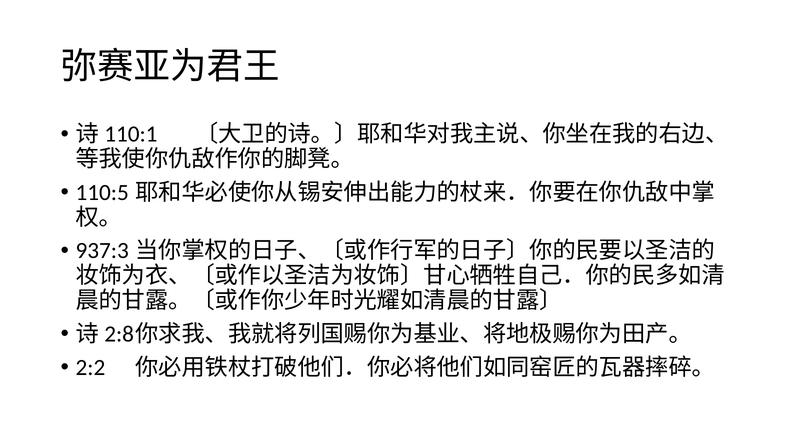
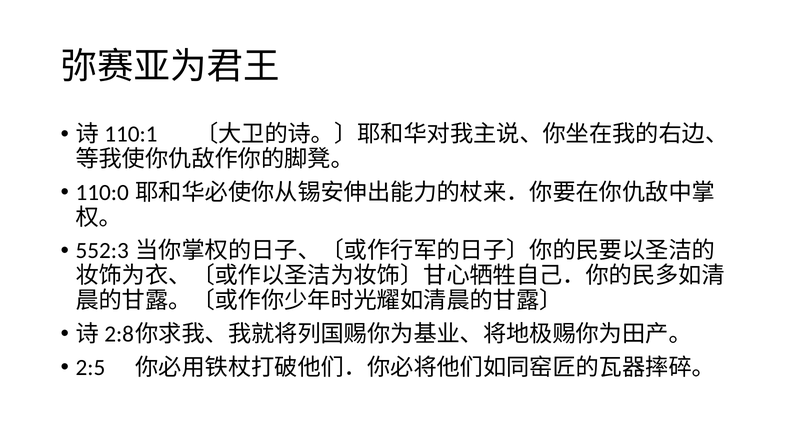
110:5: 110:5 -> 110:0
937:3: 937:3 -> 552:3
2:2: 2:2 -> 2:5
